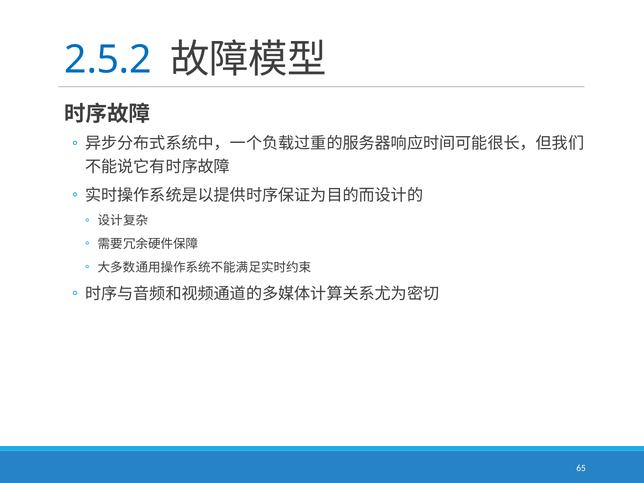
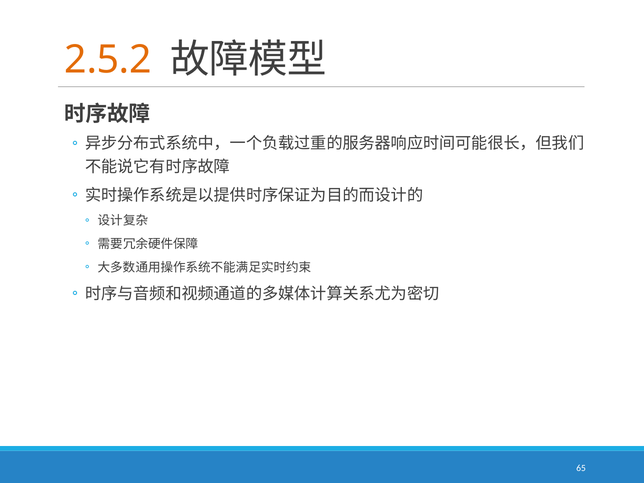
2.5.2 colour: blue -> orange
